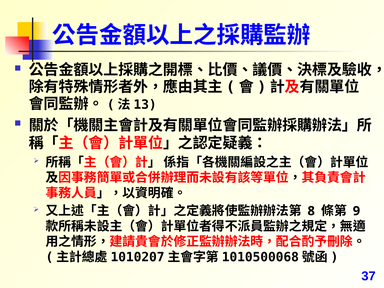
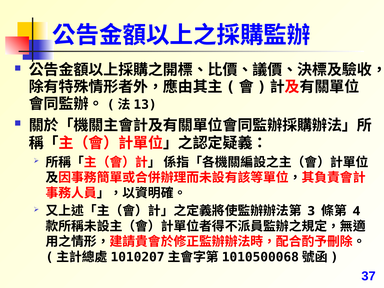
8: 8 -> 3
9: 9 -> 4
